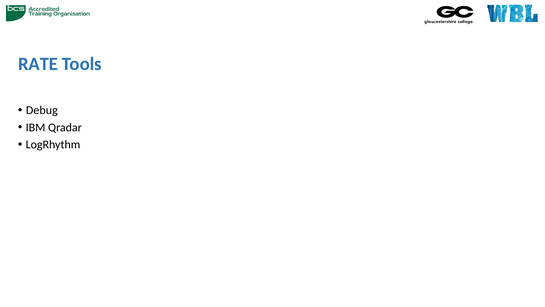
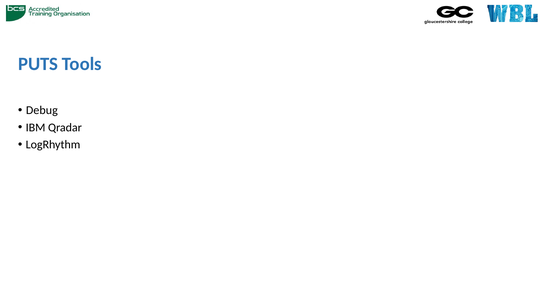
RATE: RATE -> PUTS
